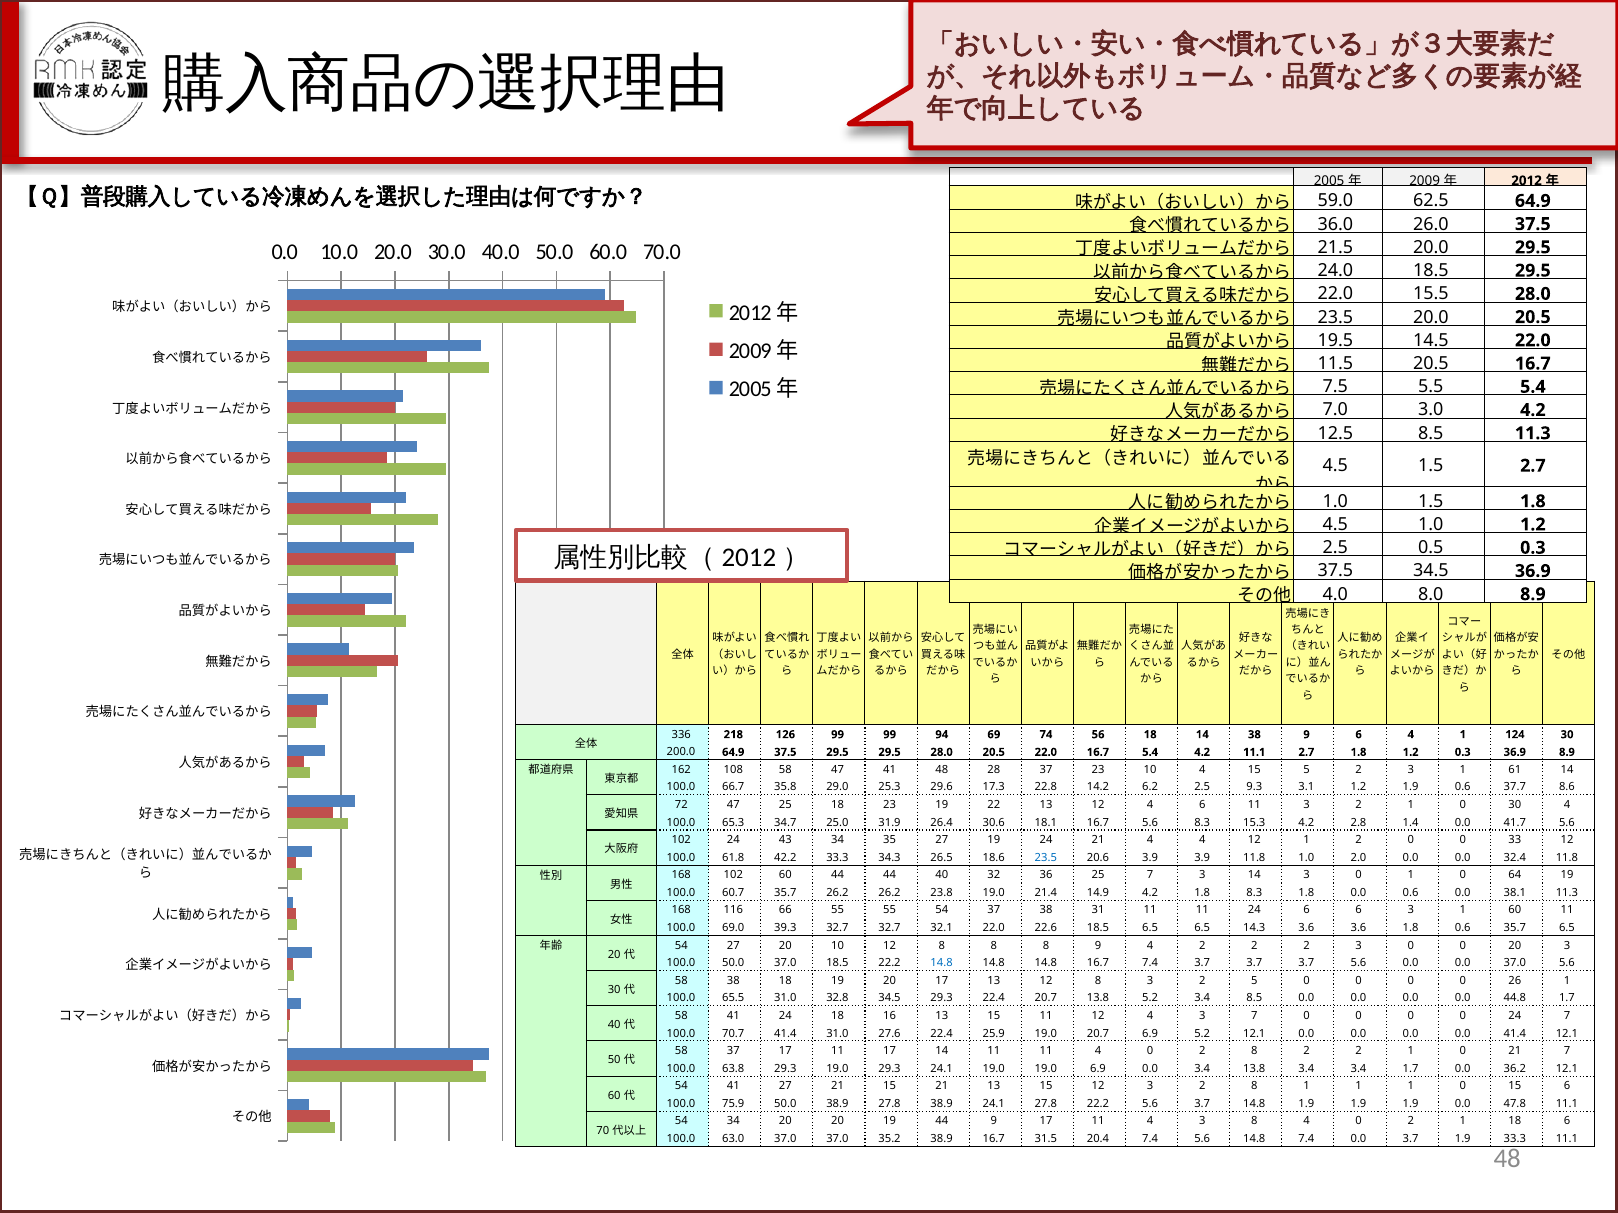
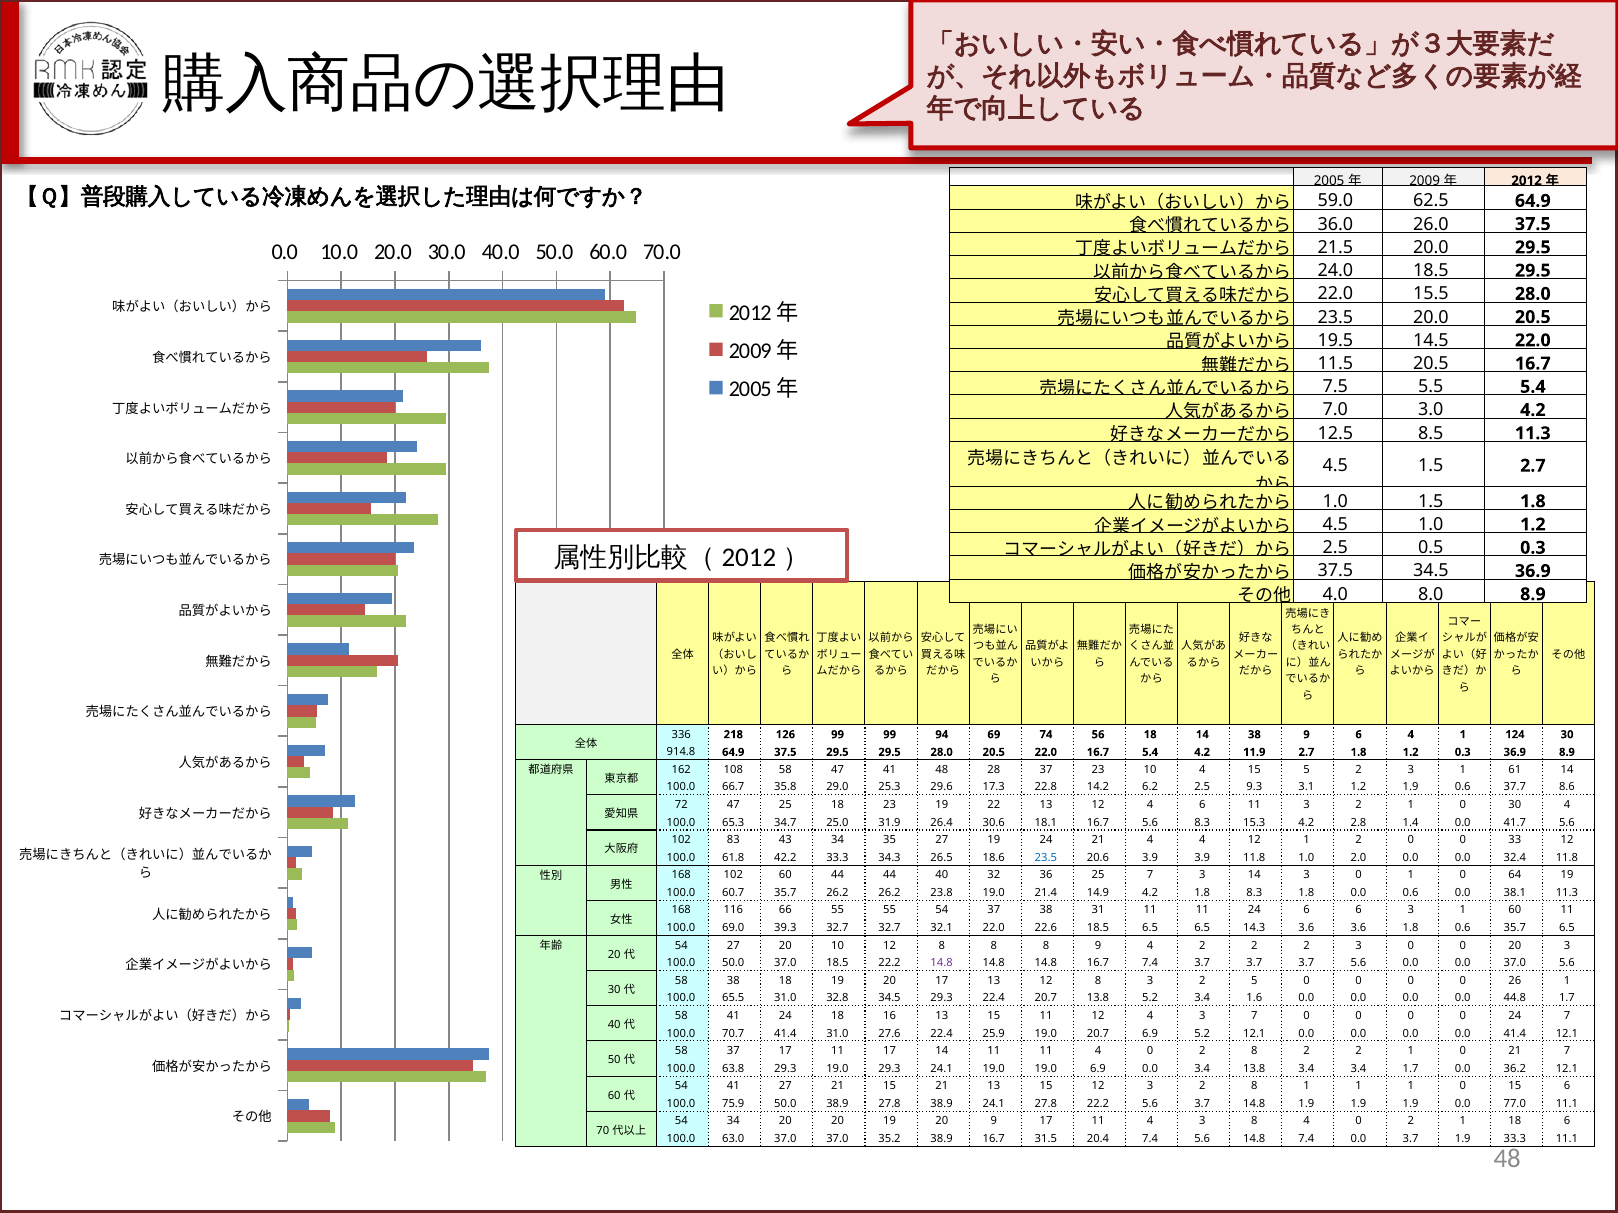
200.0: 200.0 -> 914.8
4.2 11.1: 11.1 -> 11.9
102 24: 24 -> 83
14.8 at (942, 963) colour: blue -> purple
3.4 8.5: 8.5 -> 1.6
47.8: 47.8 -> 77.0
20 19 44: 44 -> 20
